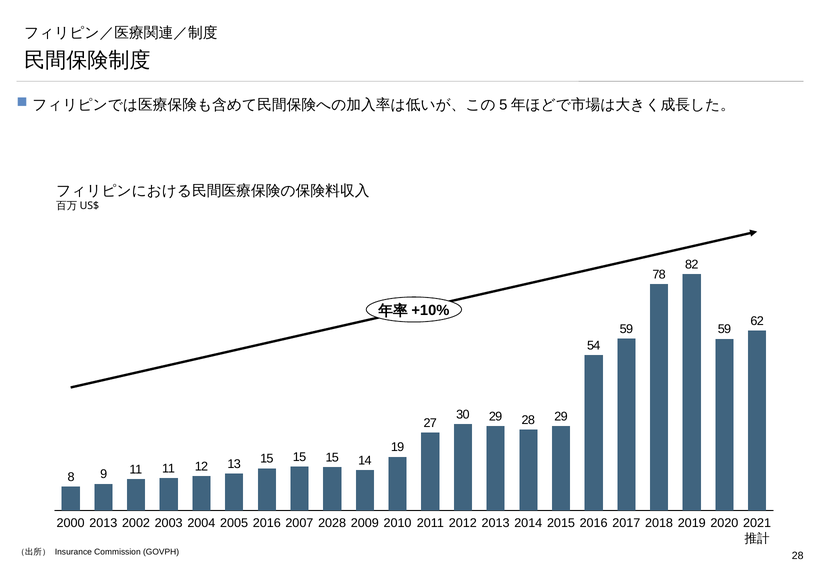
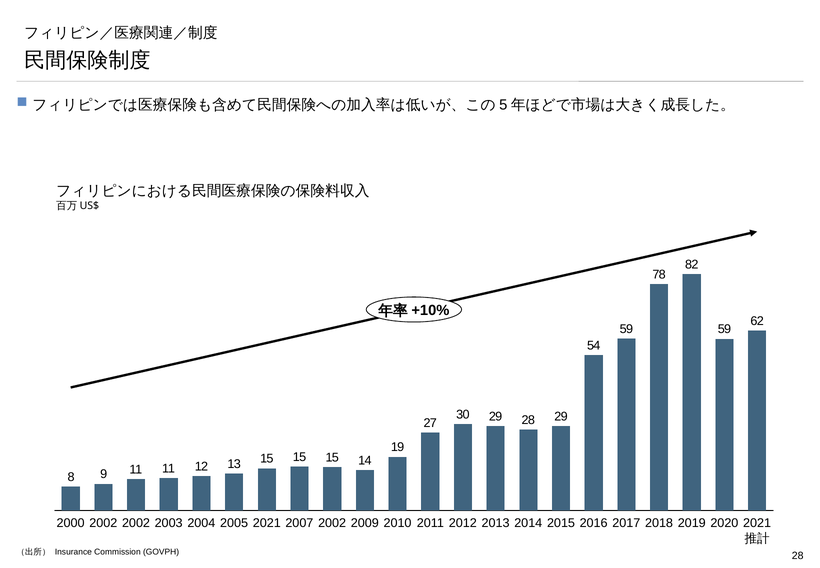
2000 2013: 2013 -> 2002
2016 at (267, 523): 2016 -> 2021
2004 2028: 2028 -> 2002
